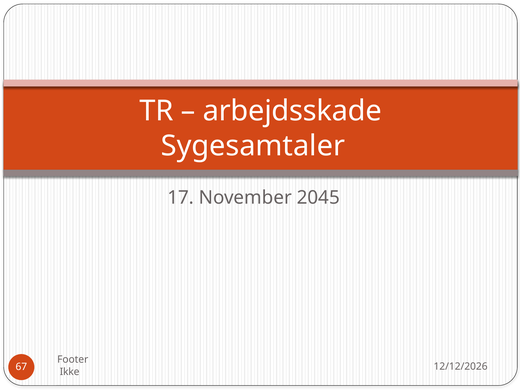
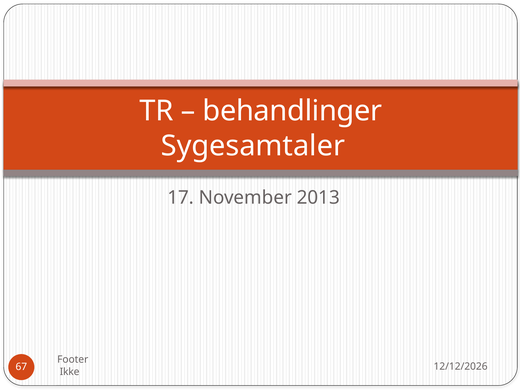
arbejdsskade: arbejdsskade -> behandlinger
2045: 2045 -> 2013
